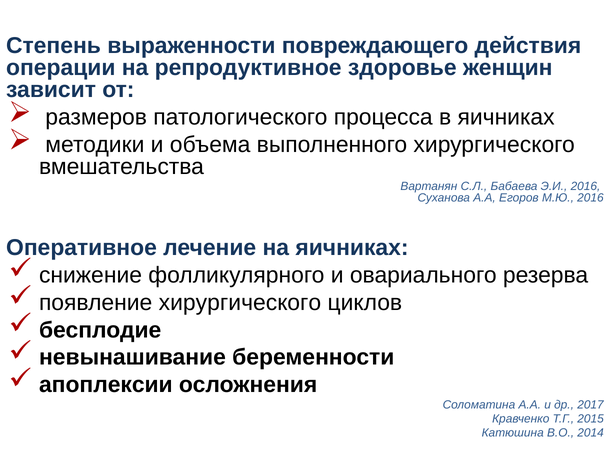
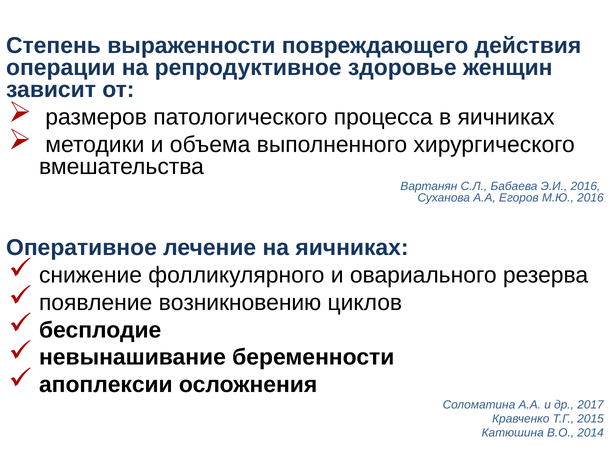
появление хирургического: хирургического -> возникновению
